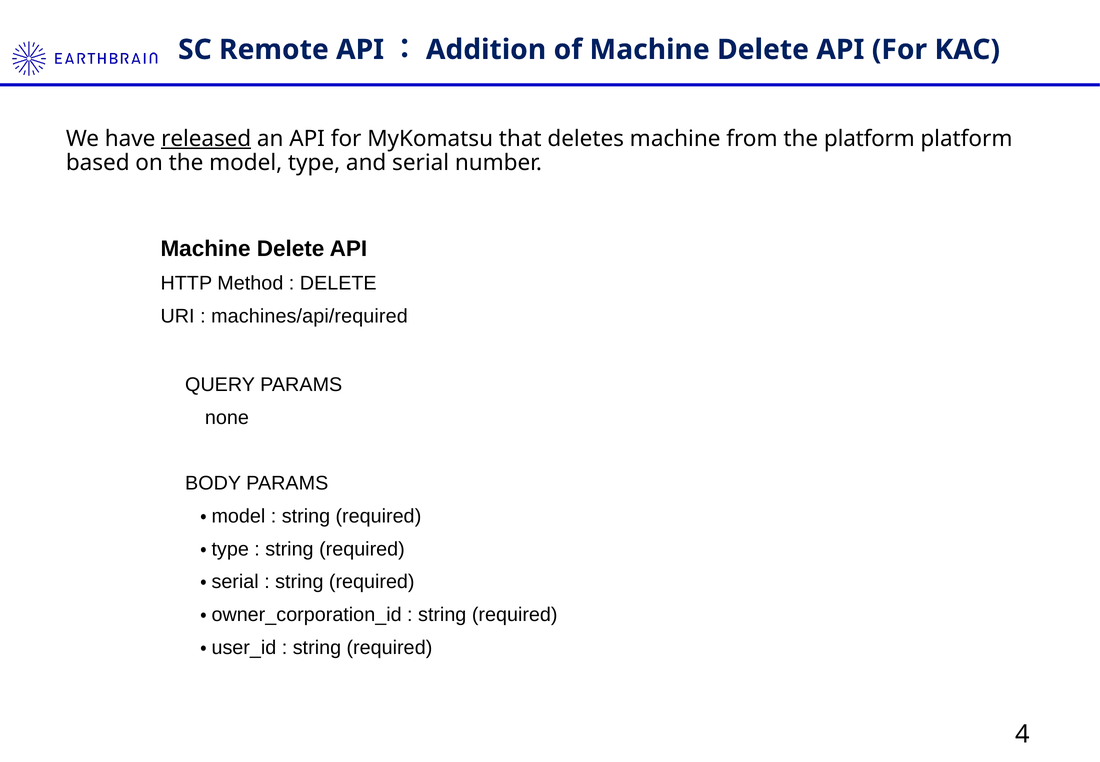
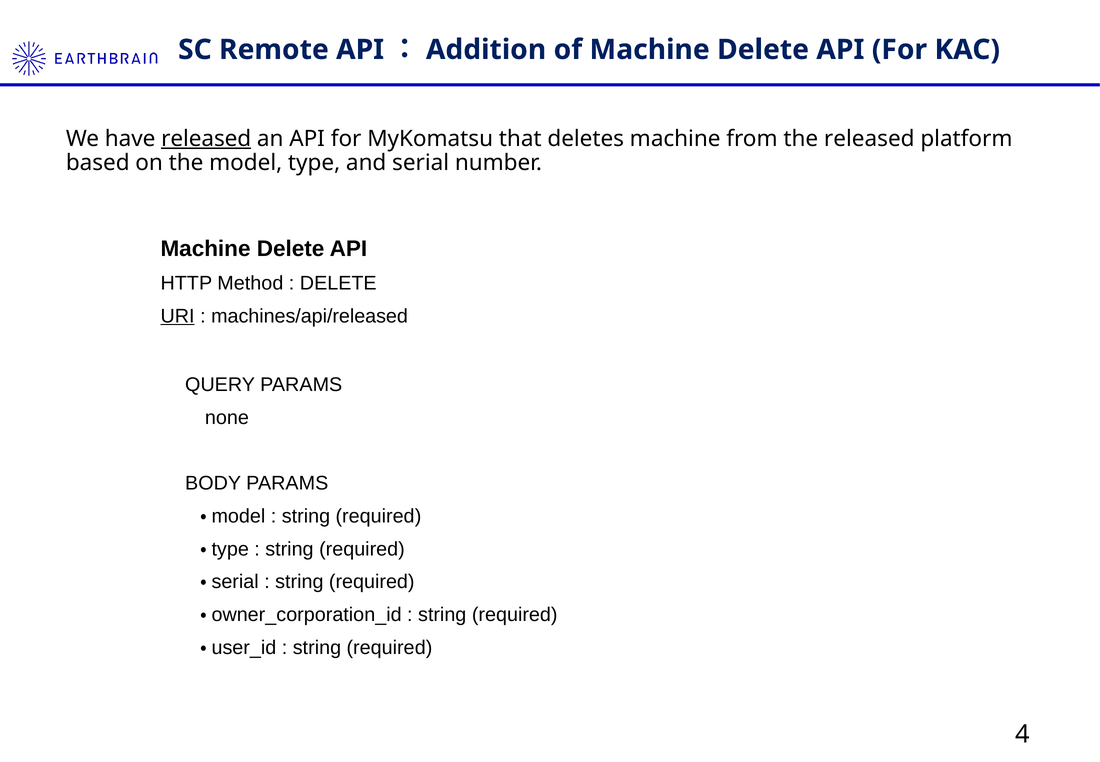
the platform: platform -> released
URI underline: none -> present
machines/api/required: machines/api/required -> machines/api/released
